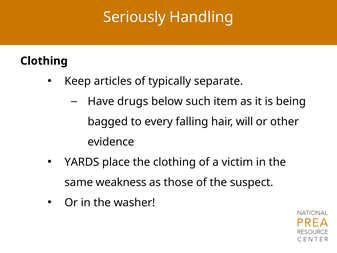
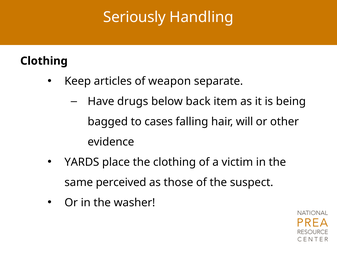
typically: typically -> weapon
such: such -> back
every: every -> cases
weakness: weakness -> perceived
